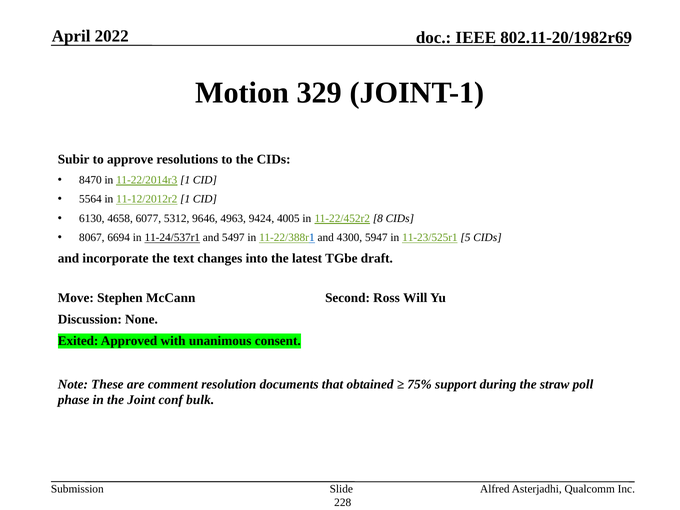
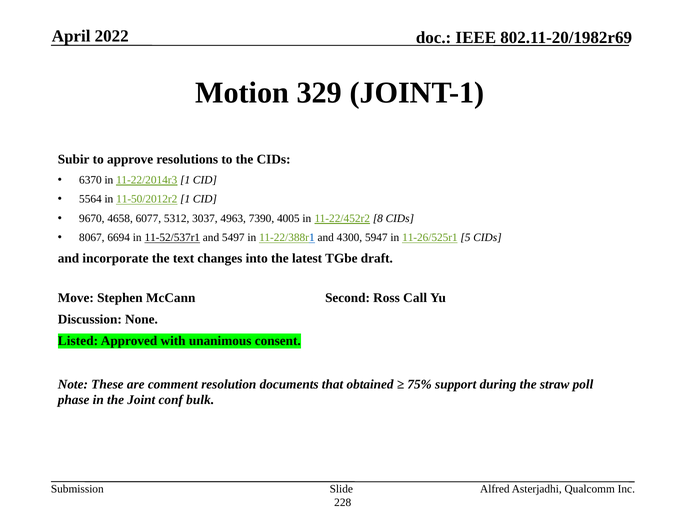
8470: 8470 -> 6370
11-12/2012r2: 11-12/2012r2 -> 11-50/2012r2
6130: 6130 -> 9670
9646: 9646 -> 3037
9424: 9424 -> 7390
11-24/537r1: 11-24/537r1 -> 11-52/537r1
11-23/525r1: 11-23/525r1 -> 11-26/525r1
Will: Will -> Call
Exited: Exited -> Listed
